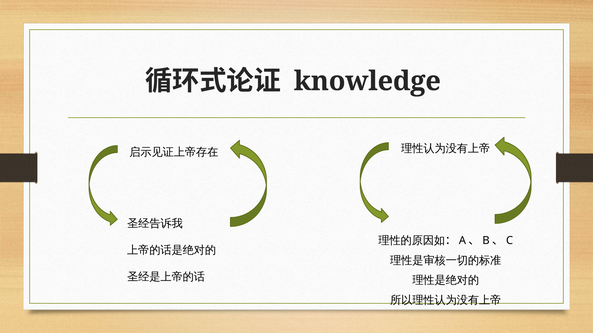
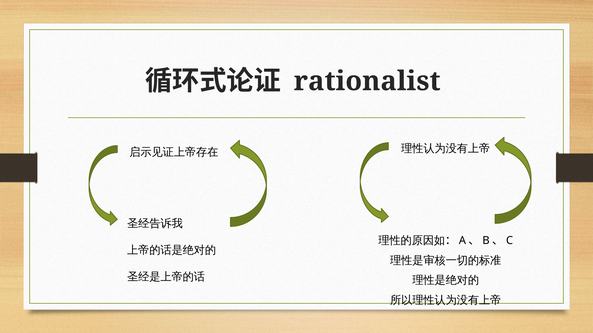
knowledge: knowledge -> rationalist
